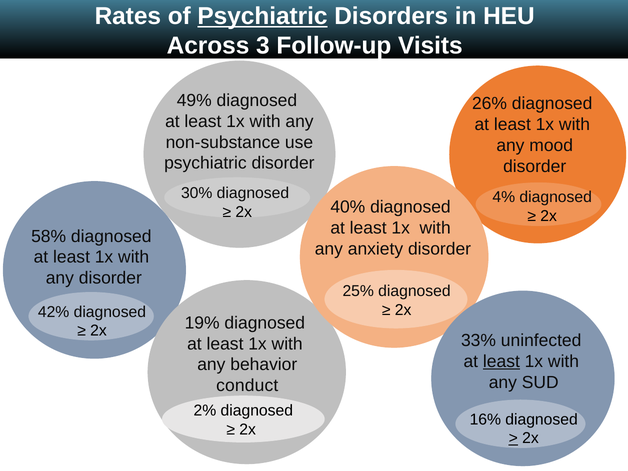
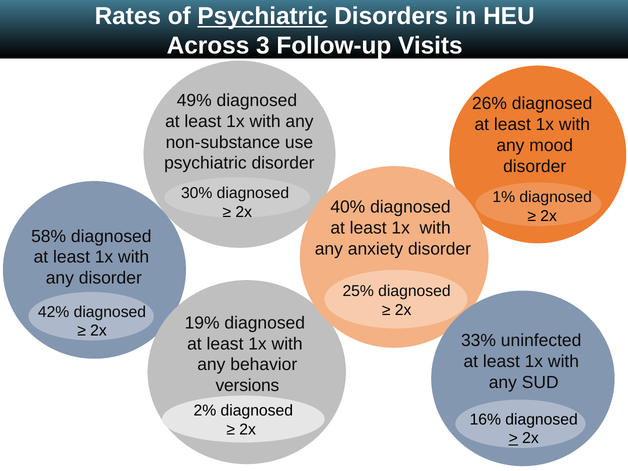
4%: 4% -> 1%
least at (501, 362) underline: present -> none
conduct: conduct -> versions
